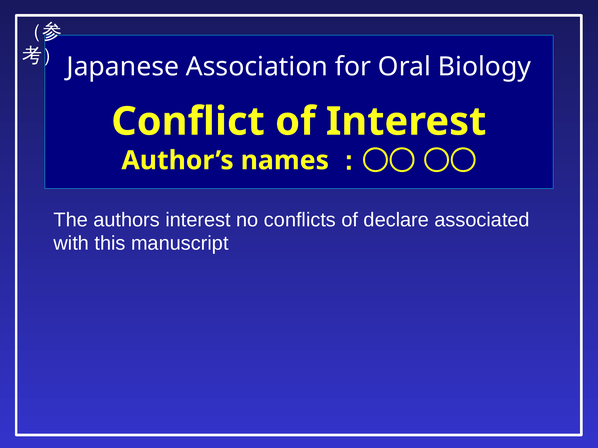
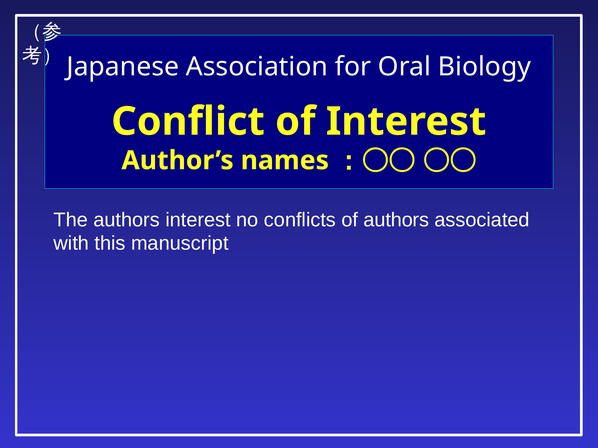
of declare: declare -> authors
